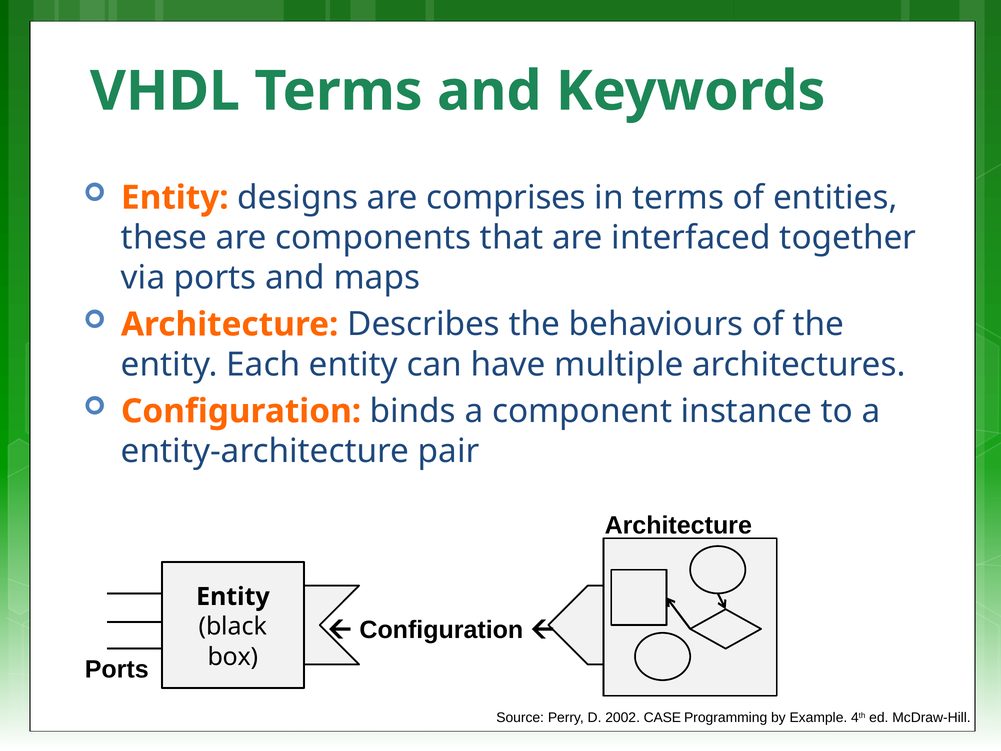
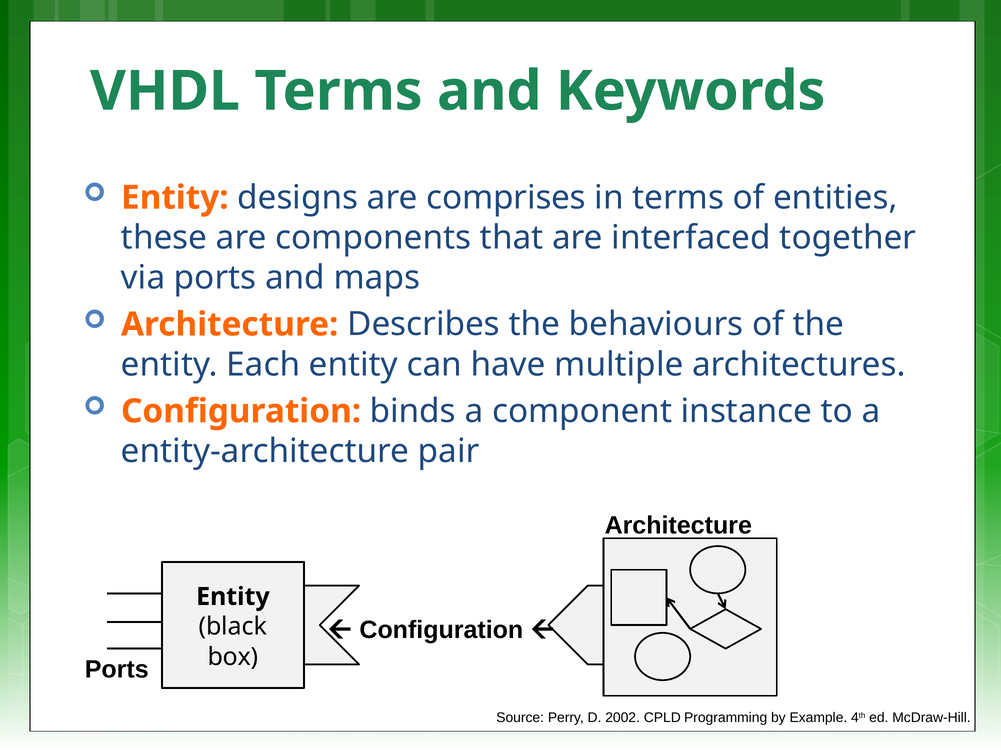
CASE: CASE -> CPLD
